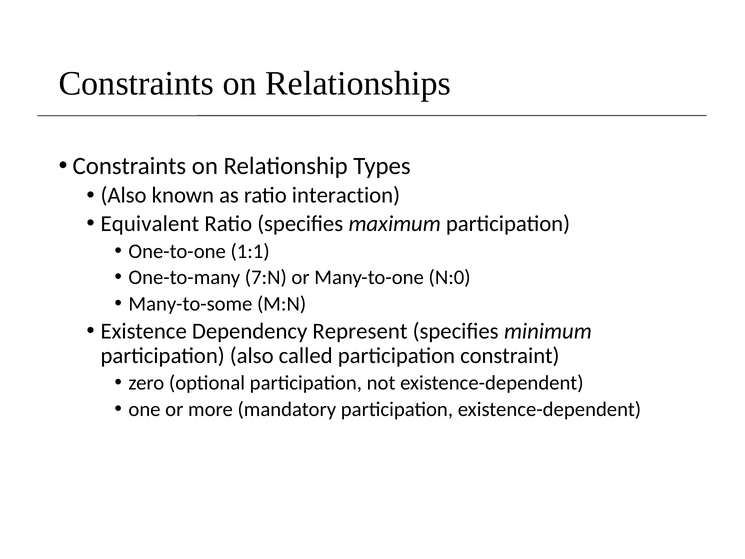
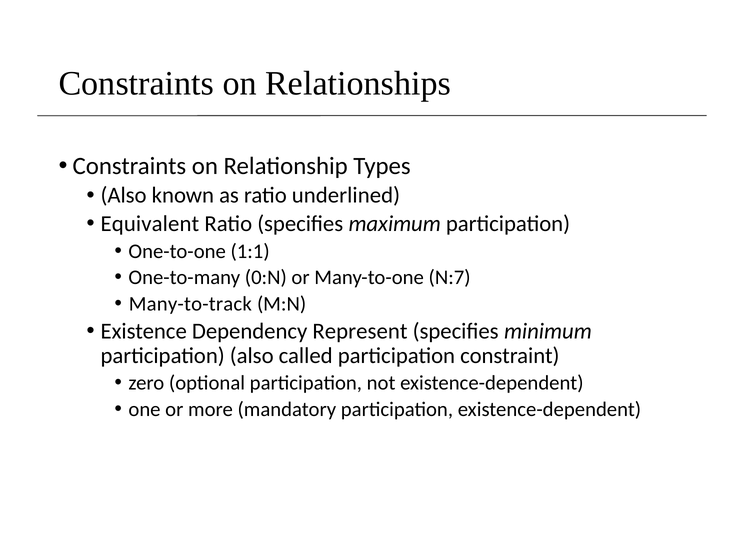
interaction: interaction -> underlined
7:N: 7:N -> 0:N
N:0: N:0 -> N:7
Many-to-some: Many-to-some -> Many-to-track
